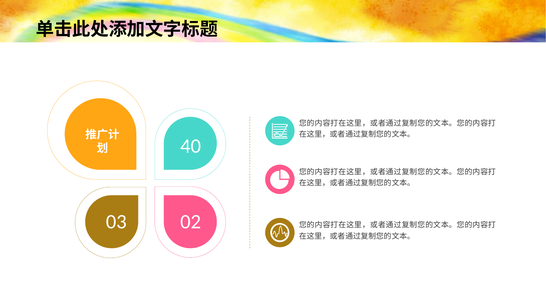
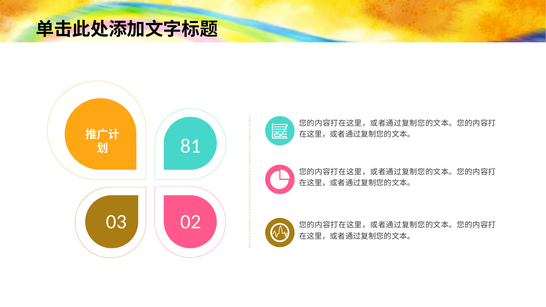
40: 40 -> 81
